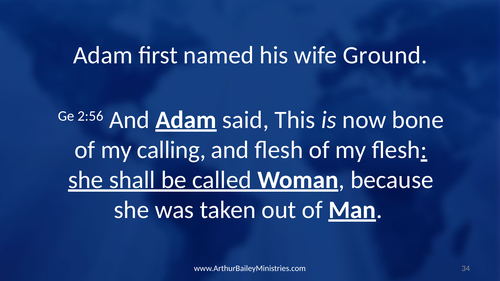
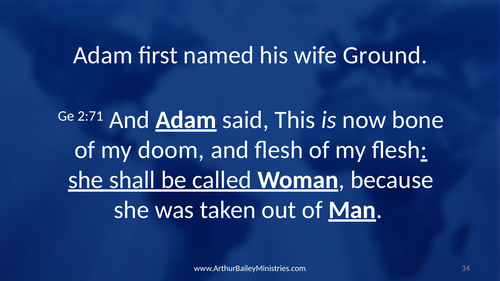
2:56: 2:56 -> 2:71
calling: calling -> doom
